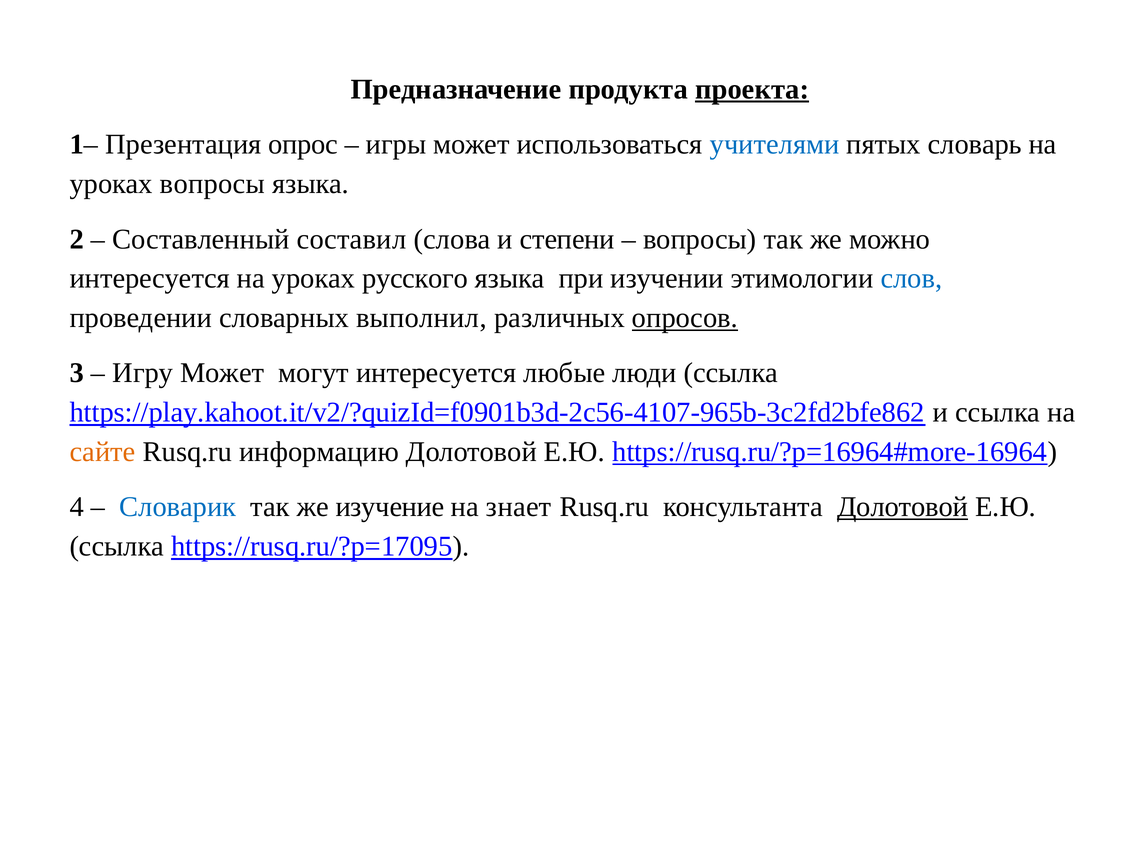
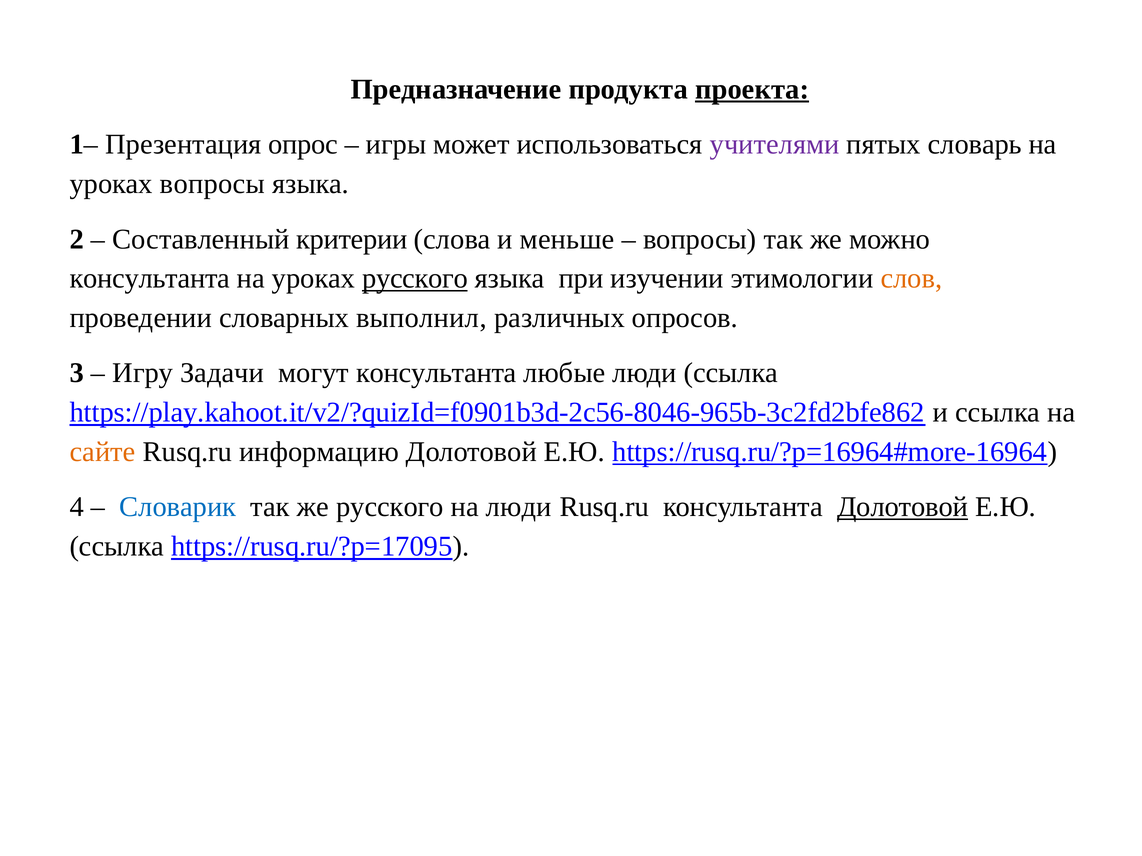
учителями colour: blue -> purple
составил: составил -> критерии
степени: степени -> меньше
интересуется at (150, 279): интересуется -> консультанта
русского at (415, 279) underline: none -> present
слов colour: blue -> orange
опросов underline: present -> none
Игру Может: Может -> Задачи
могут интересуется: интересуется -> консультанта
https://play.kahoot.it/v2/?quizId=f0901b3d-2c56-4107-965b-3c2fd2bfe862: https://play.kahoot.it/v2/?quizId=f0901b3d-2c56-4107-965b-3c2fd2bfe862 -> https://play.kahoot.it/v2/?quizId=f0901b3d-2c56-8046-965b-3c2fd2bfe862
же изучение: изучение -> русского
на знает: знает -> люди
